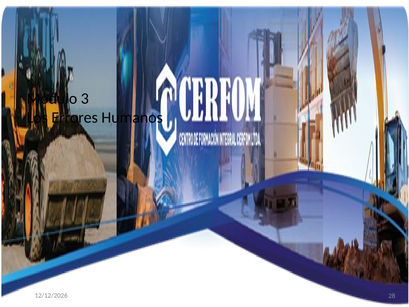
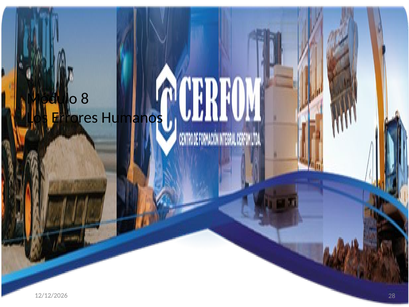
3: 3 -> 8
